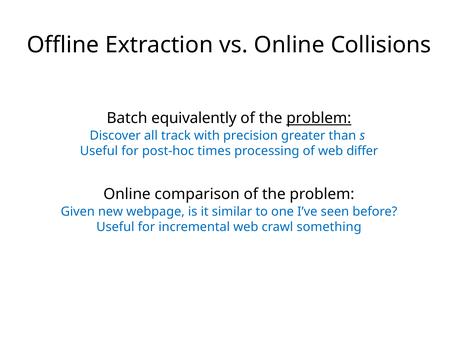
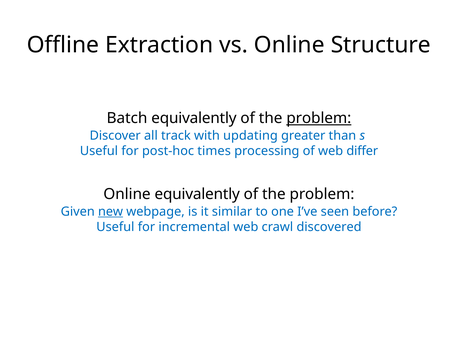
Collisions: Collisions -> Structure
precision: precision -> updating
Online comparison: comparison -> equivalently
new underline: none -> present
something: something -> discovered
